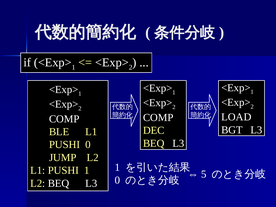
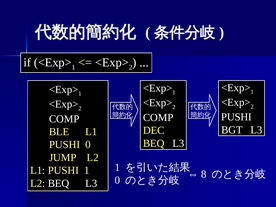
LOAD at (236, 117): LOAD -> PUSHI
5: 5 -> 8
